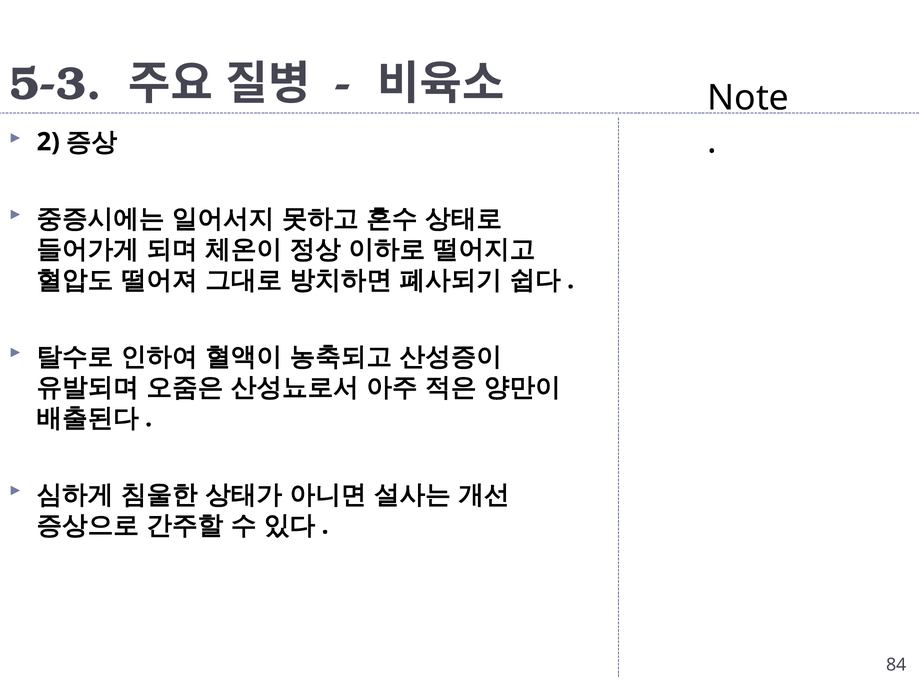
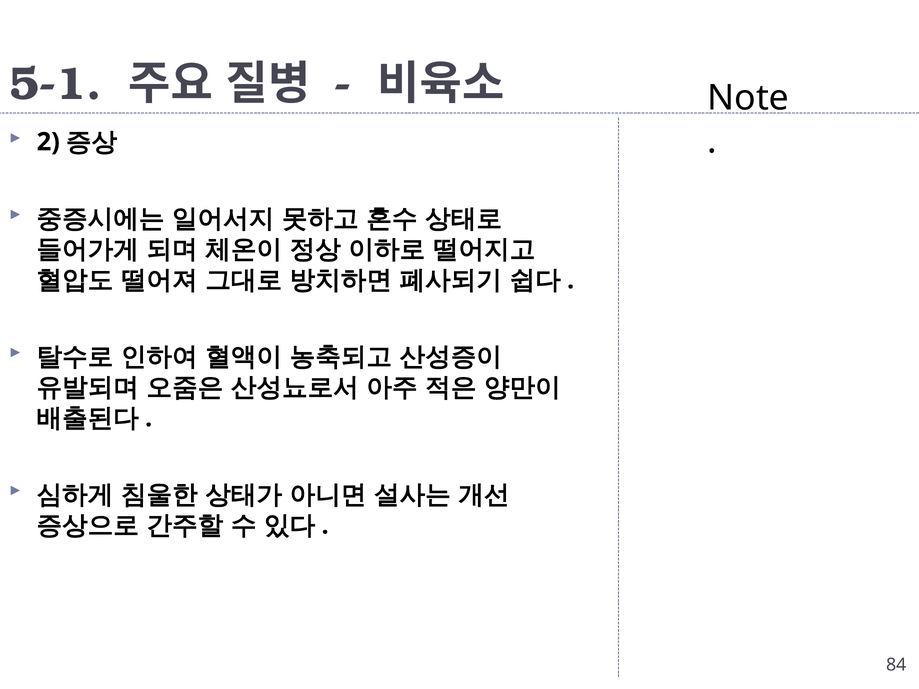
5-3: 5-3 -> 5-1
